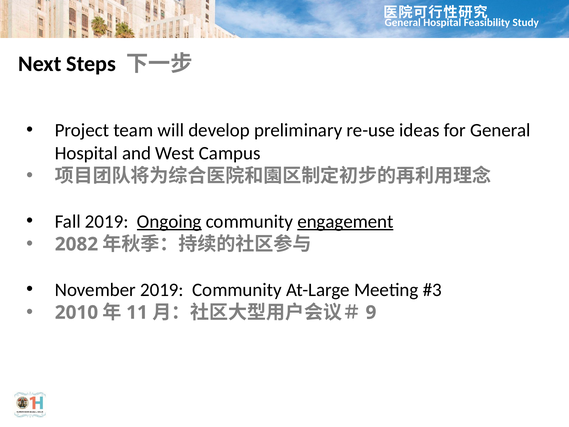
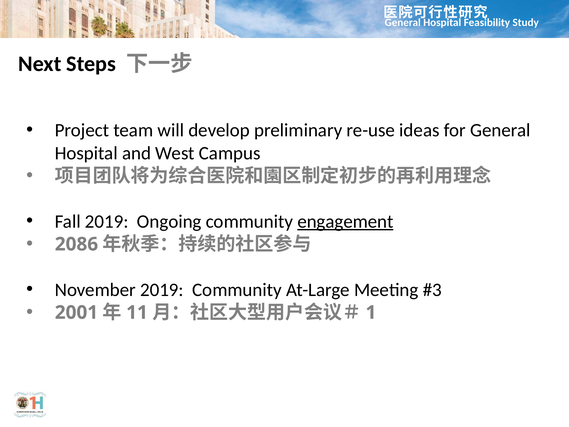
Ongoing underline: present -> none
2082: 2082 -> 2086
2010: 2010 -> 2001
9: 9 -> 1
